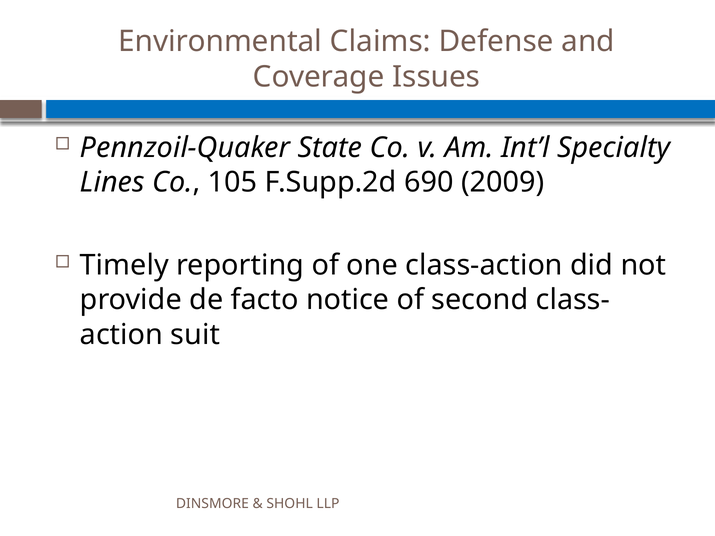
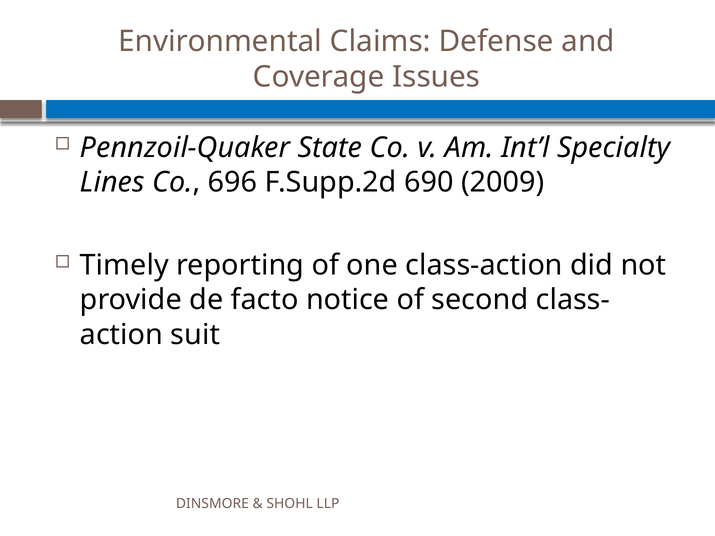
105: 105 -> 696
